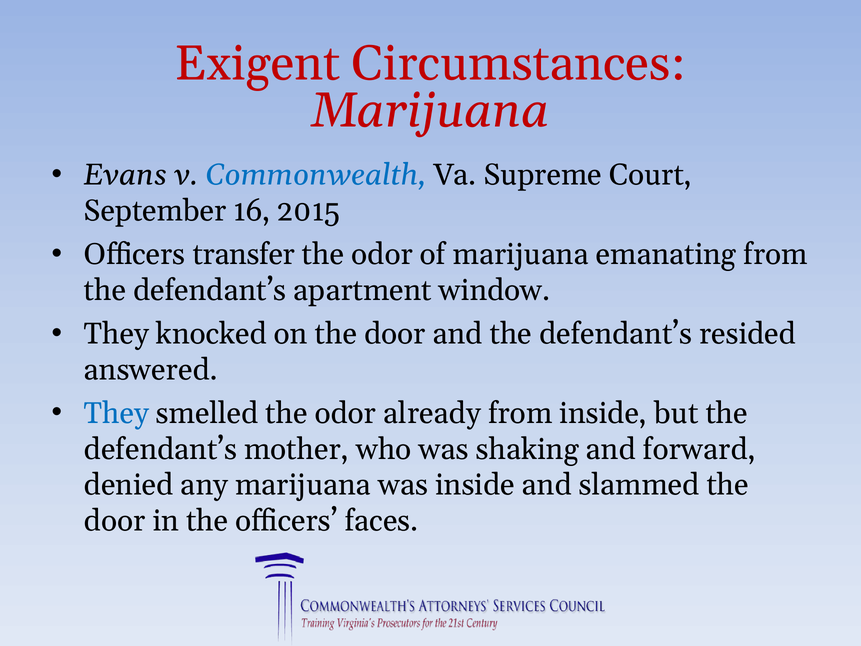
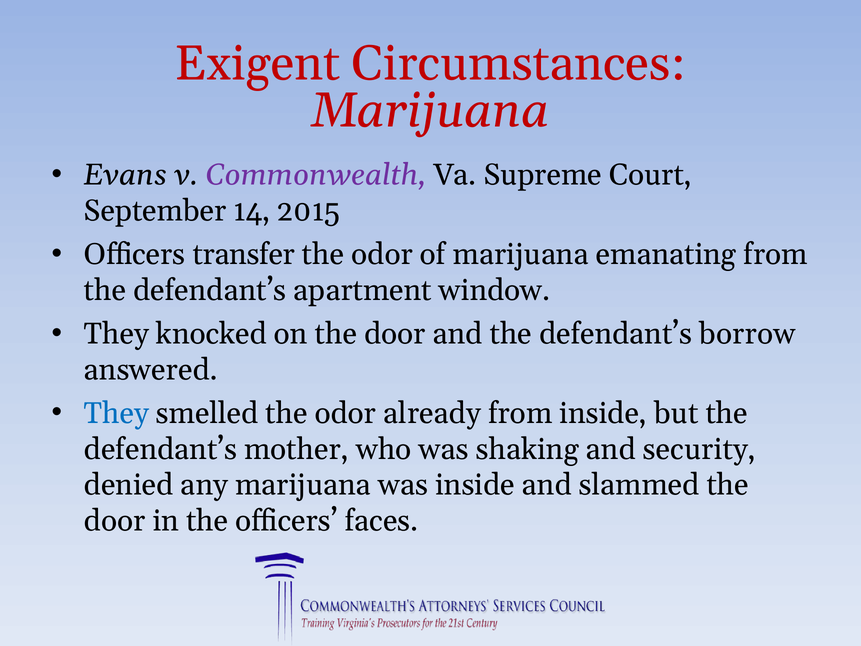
Commonwealth colour: blue -> purple
16: 16 -> 14
resided: resided -> borrow
forward: forward -> security
